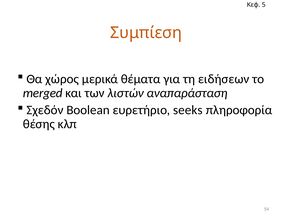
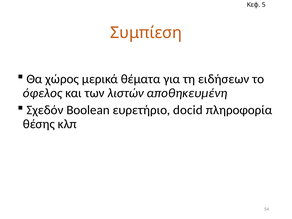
merged: merged -> όφελος
αναπαράσταση: αναπαράσταση -> αποθηκευμένη
seeks: seeks -> docid
